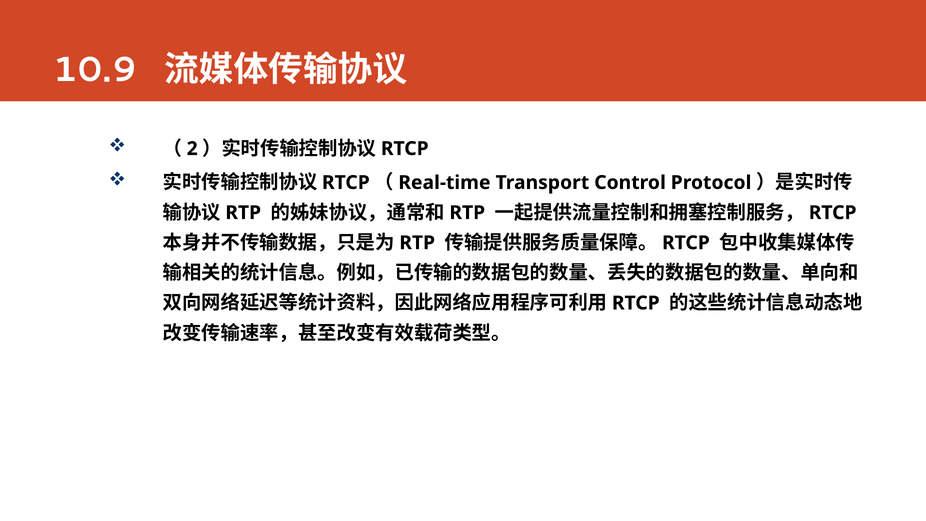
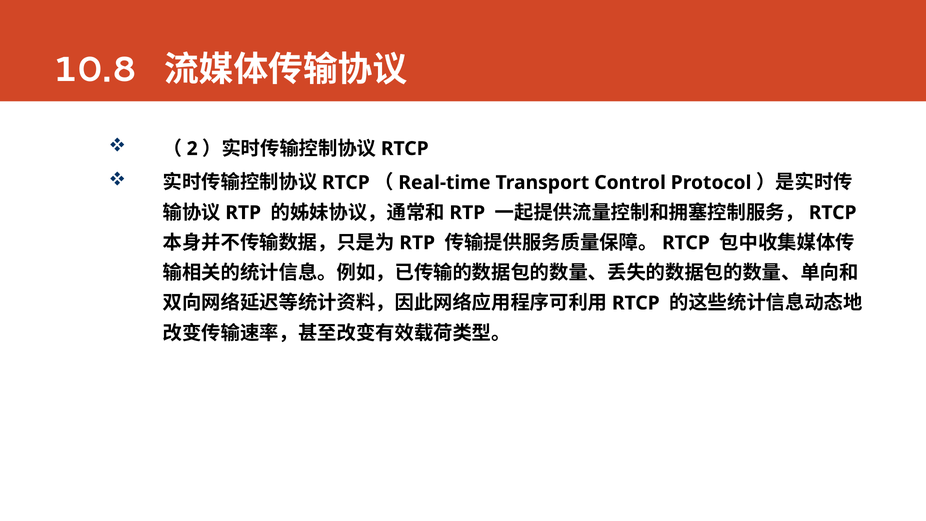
10.9: 10.9 -> 10.8
